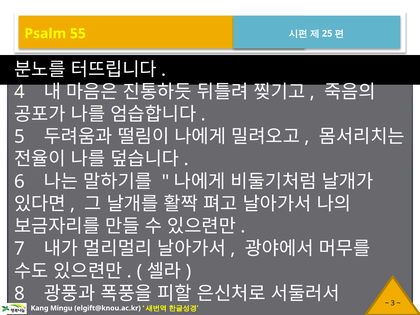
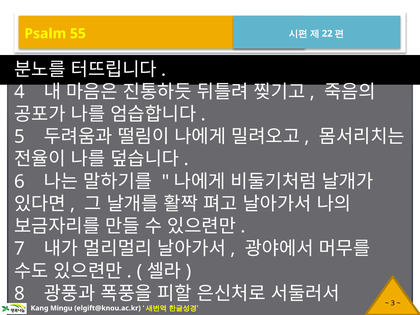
25: 25 -> 22
